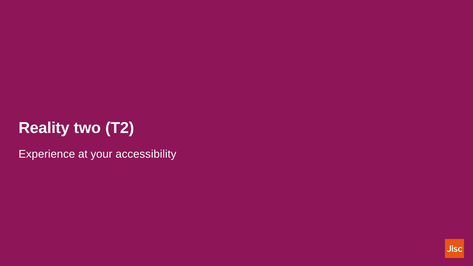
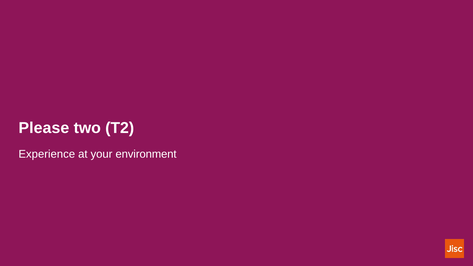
Reality: Reality -> Please
accessibility: accessibility -> environment
